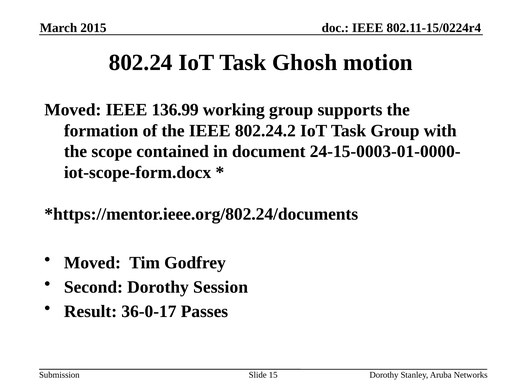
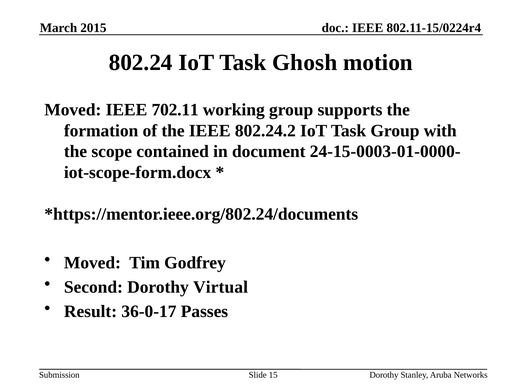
136.99: 136.99 -> 702.11
Session: Session -> Virtual
